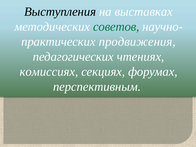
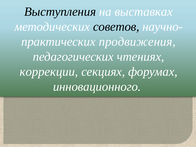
советов colour: green -> black
комиссиях: комиссиях -> коррекции
перспективным: перспективным -> инновационного
